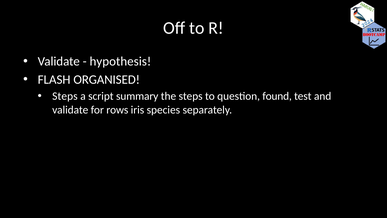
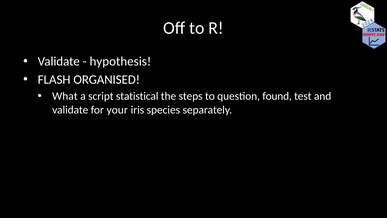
Steps at (65, 96): Steps -> What
summary: summary -> statistical
rows: rows -> your
